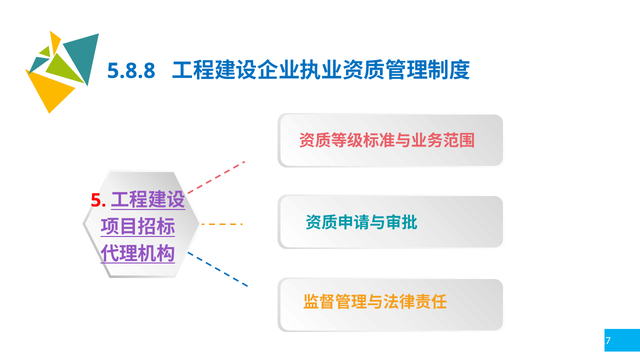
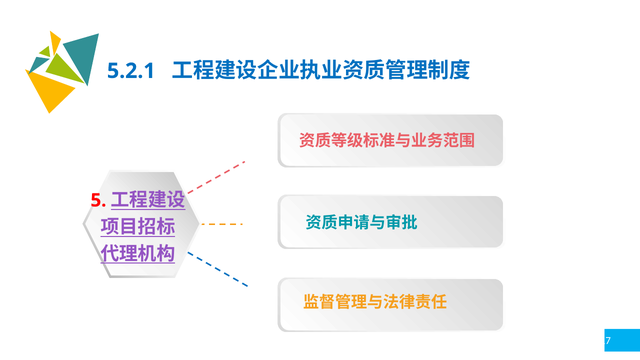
5.8.8: 5.8.8 -> 5.2.1
